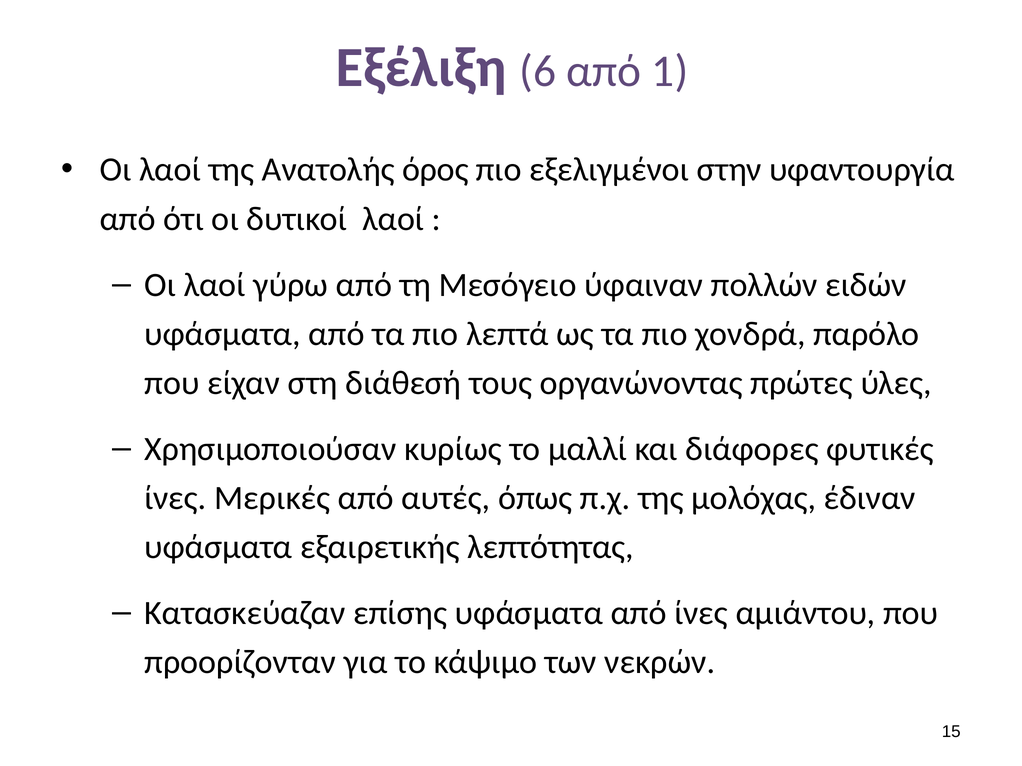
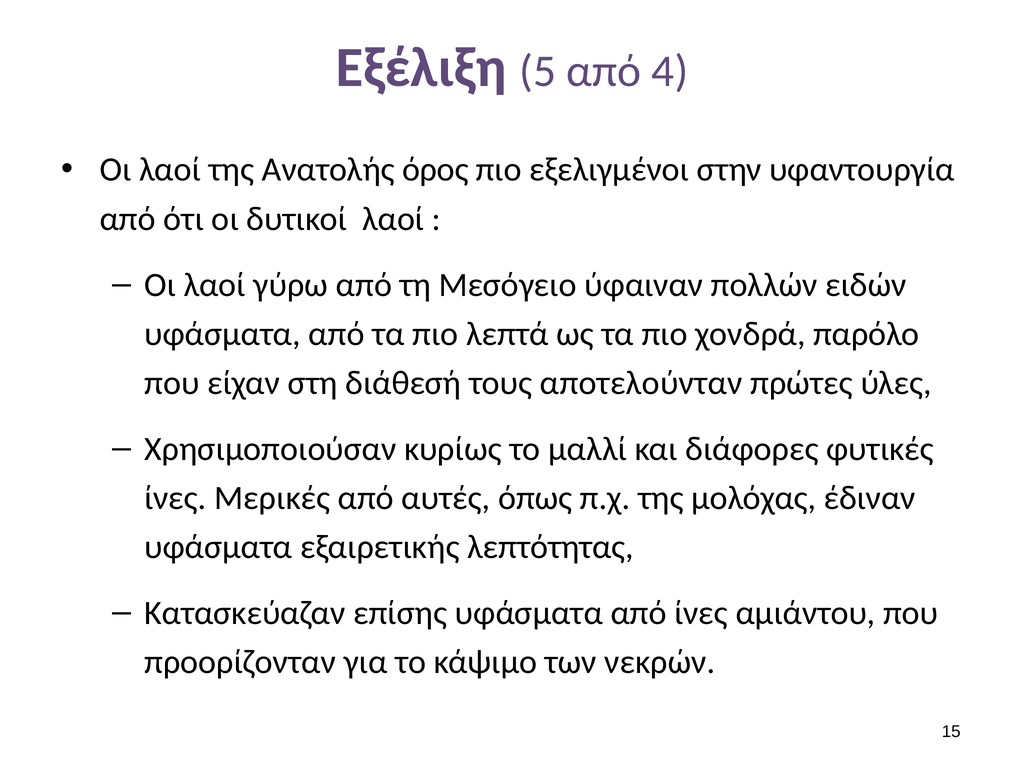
6: 6 -> 5
1: 1 -> 4
οργανώνοντας: οργανώνοντας -> αποτελούνταν
